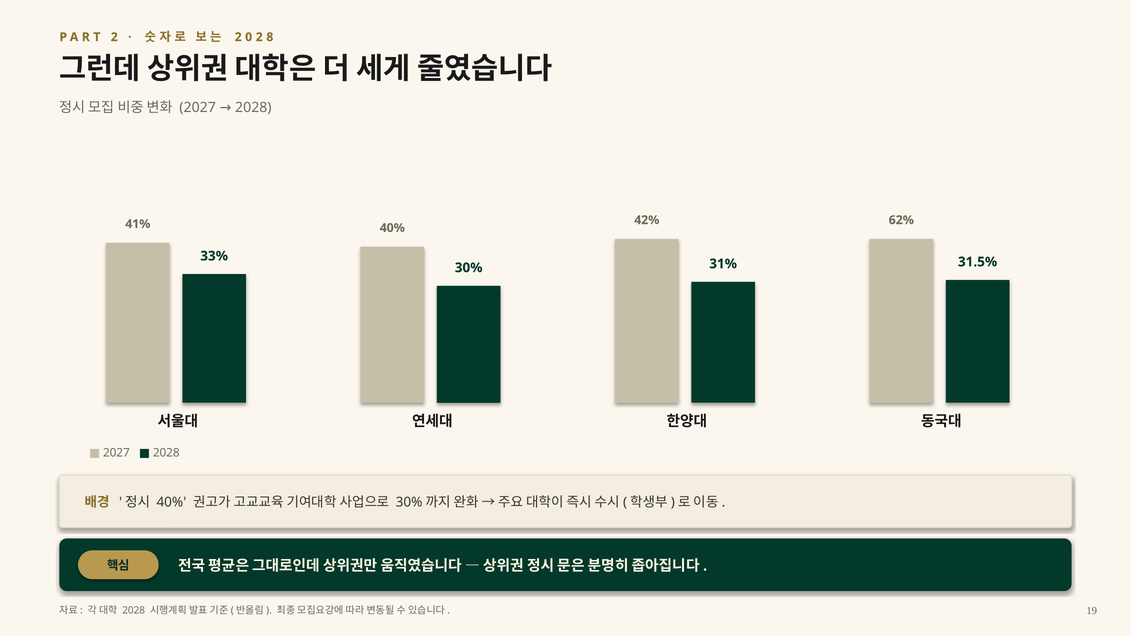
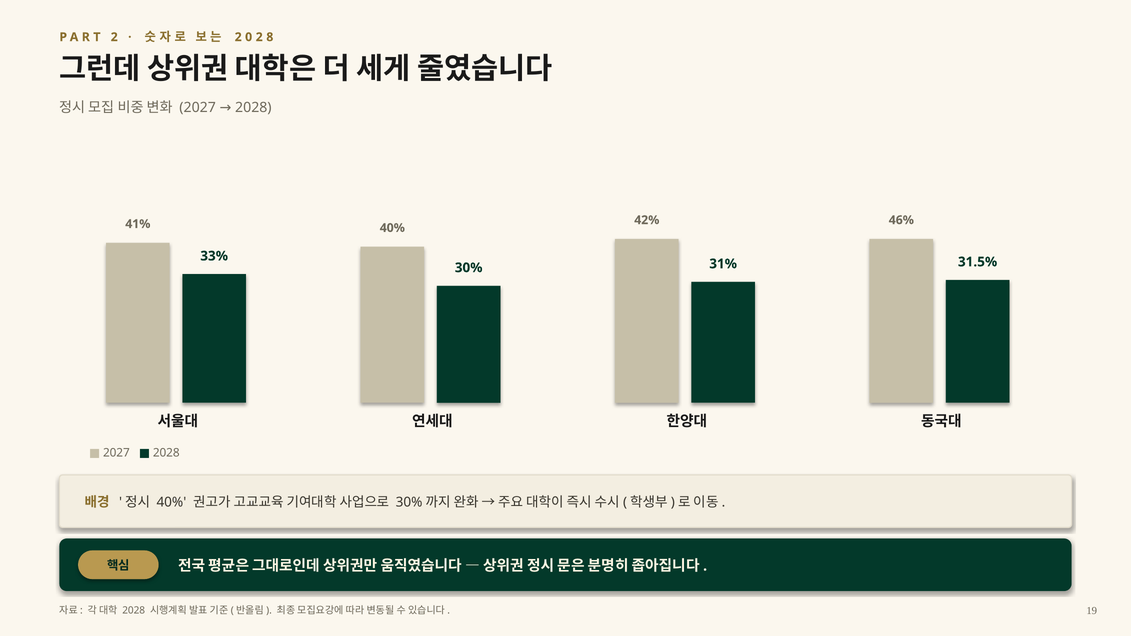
62%: 62% -> 46%
